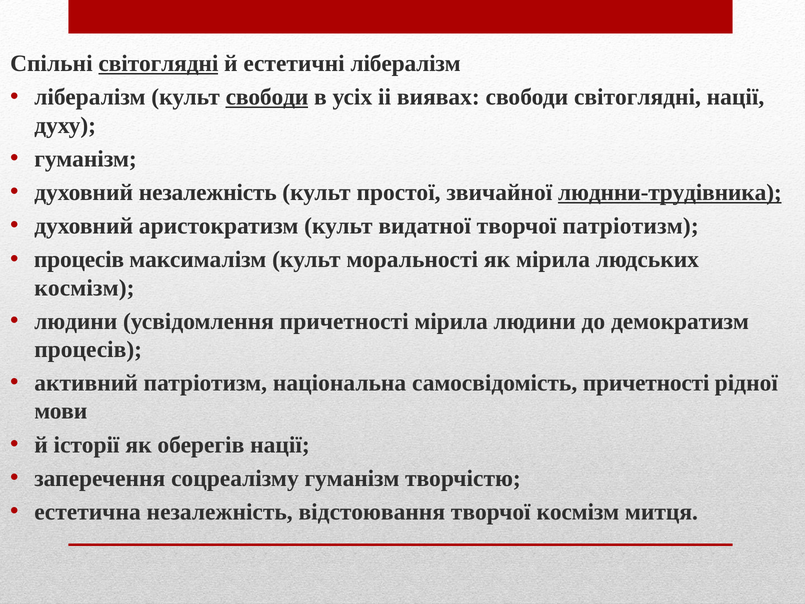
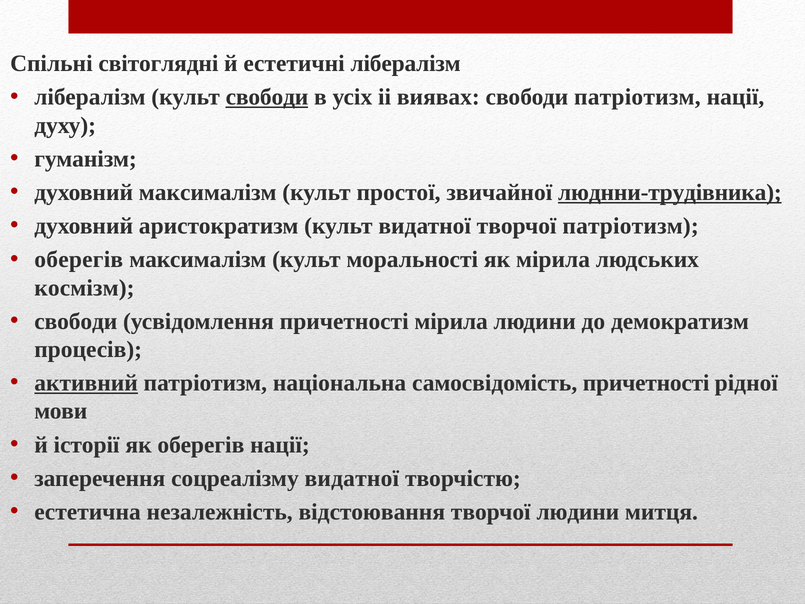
світоглядні at (158, 64) underline: present -> none
свободи світоглядні: світоглядні -> патріотизм
духовний незалежність: незалежність -> максималізм
процесів at (79, 259): процесів -> оберегів
людини at (76, 321): людини -> свободи
активний underline: none -> present
соцреалізму гуманізм: гуманізм -> видатної
творчої космізм: космізм -> людини
